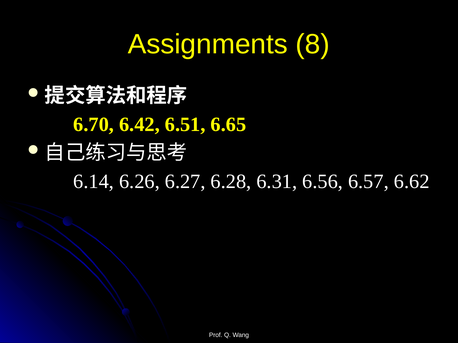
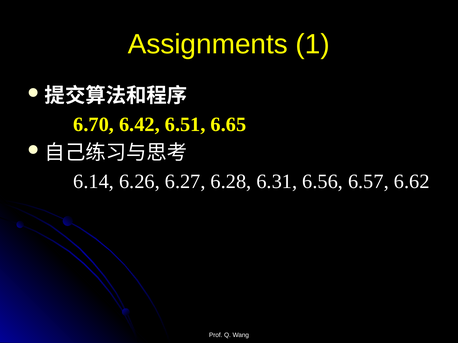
8: 8 -> 1
